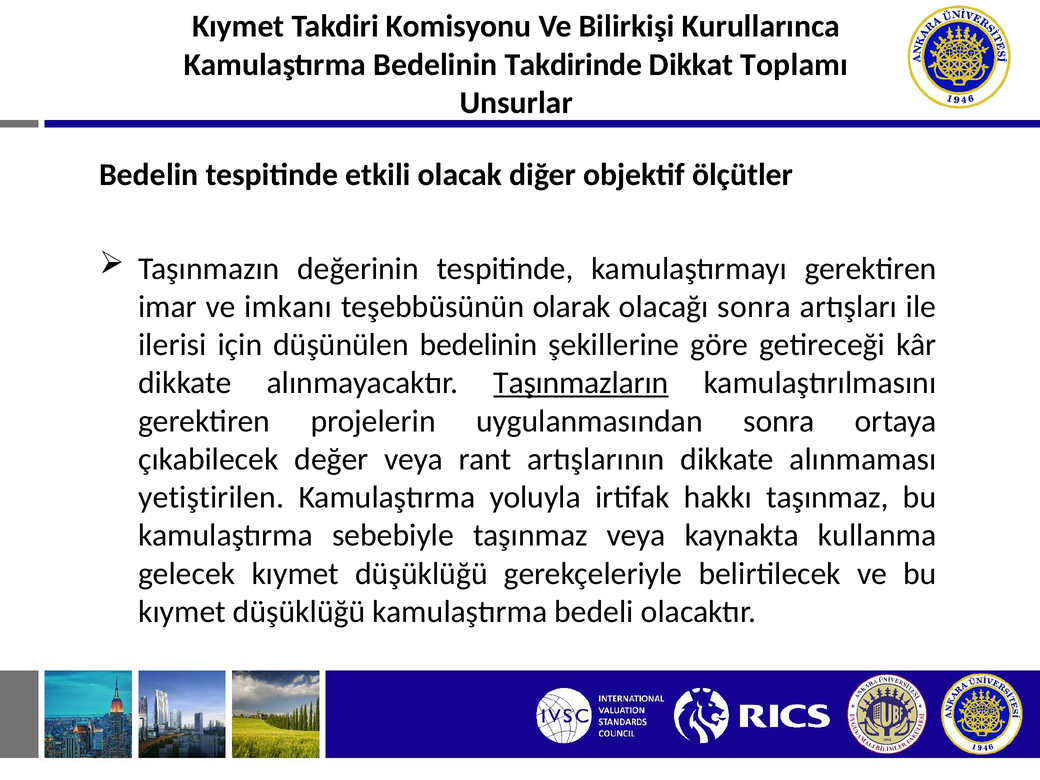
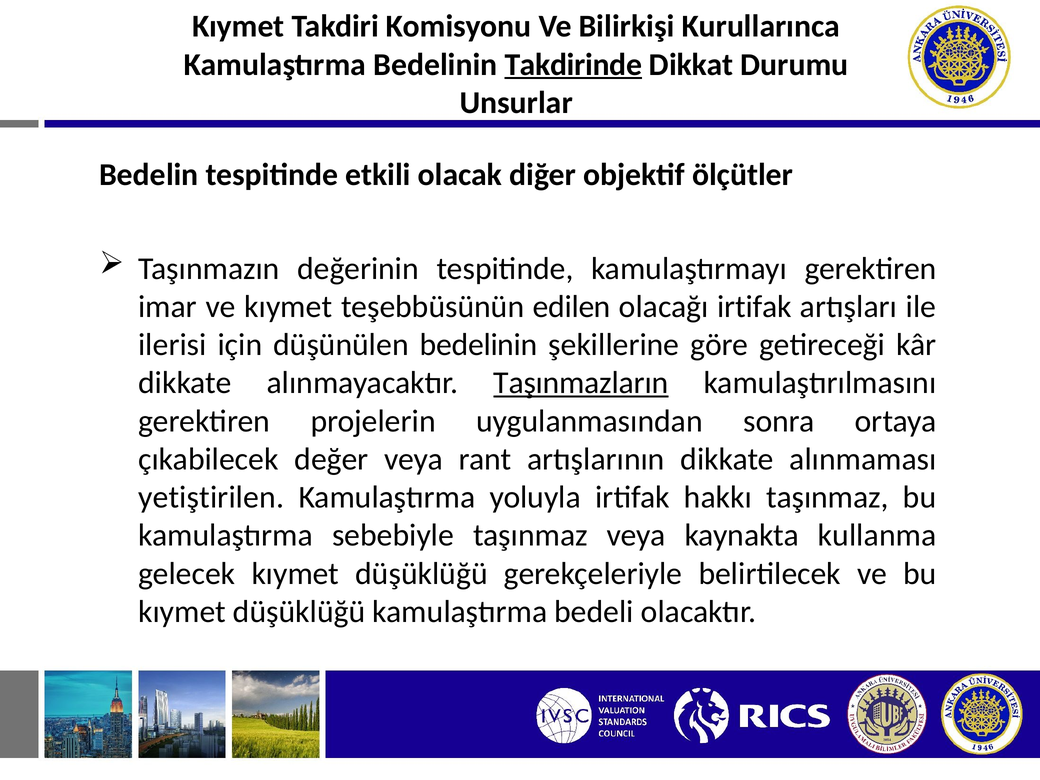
Takdirinde underline: none -> present
Toplamı: Toplamı -> Durumu
ve imkanı: imkanı -> kıymet
olarak: olarak -> edilen
olacağı sonra: sonra -> irtifak
